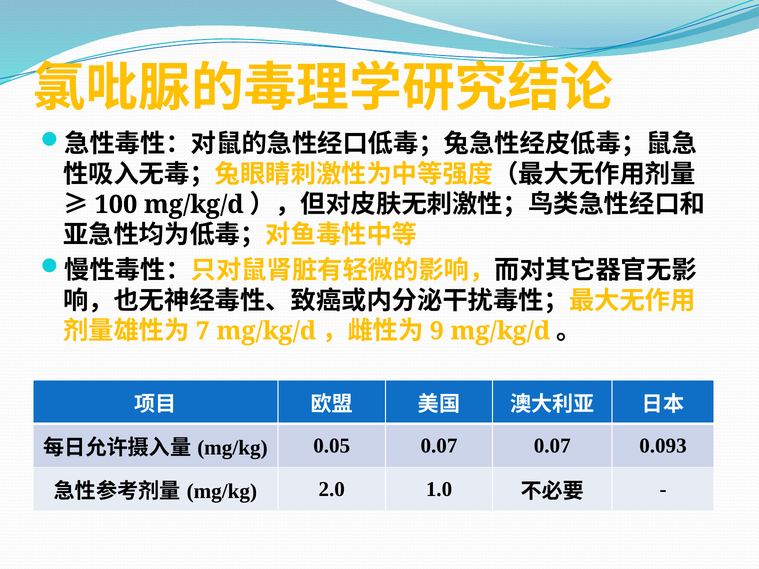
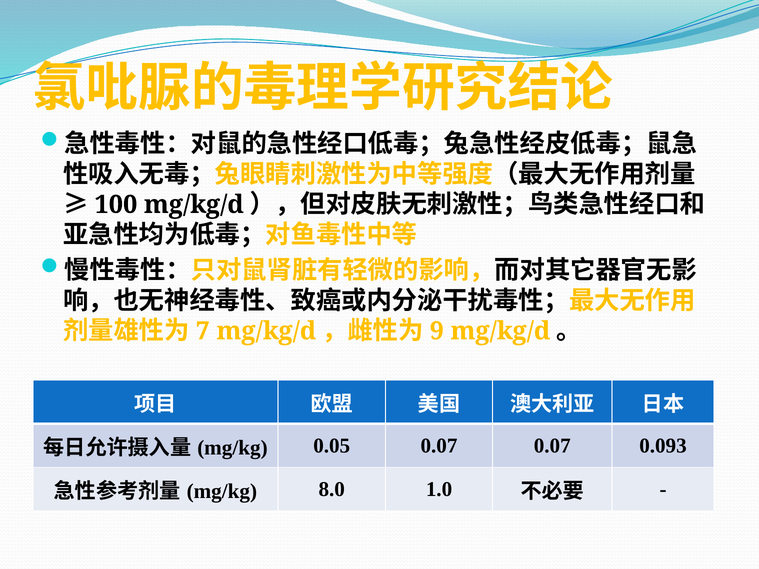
2.0: 2.0 -> 8.0
